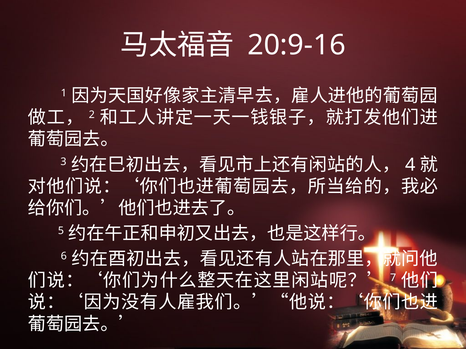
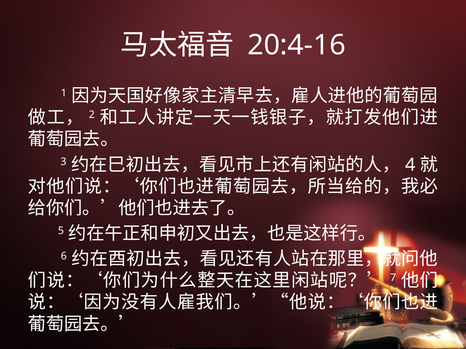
20:9-16: 20:9-16 -> 20:4-16
